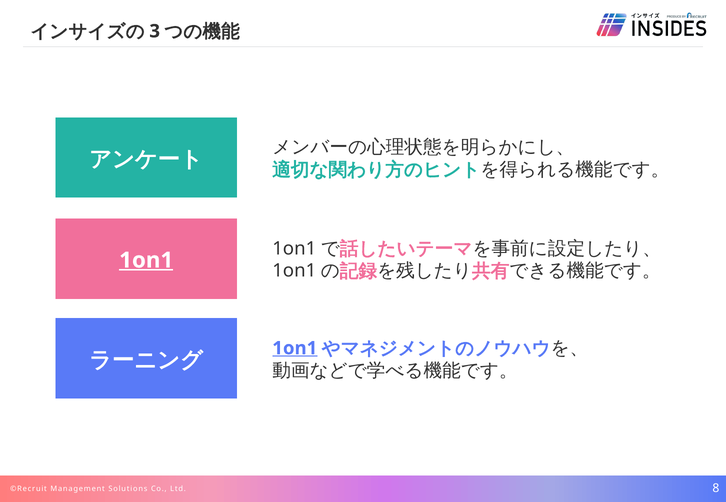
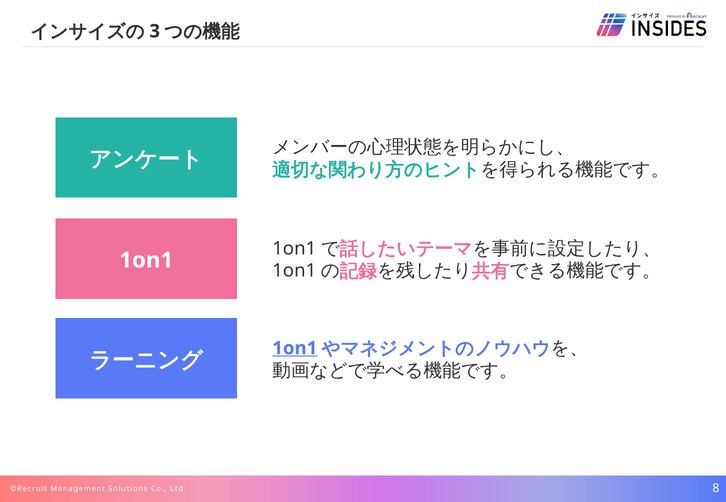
1on1 at (146, 261) underline: present -> none
